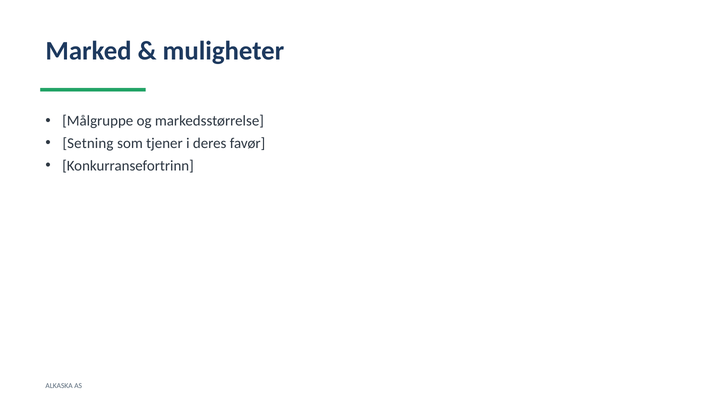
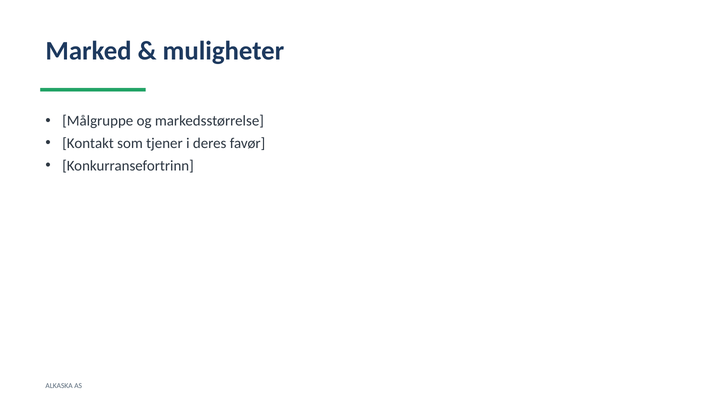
Setning: Setning -> Kontakt
